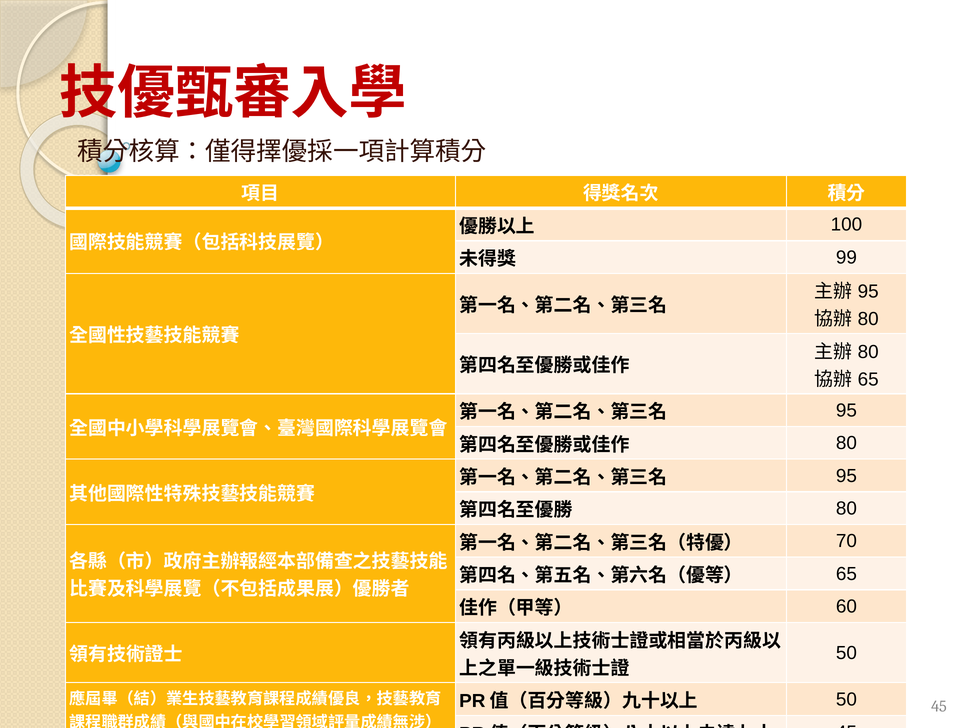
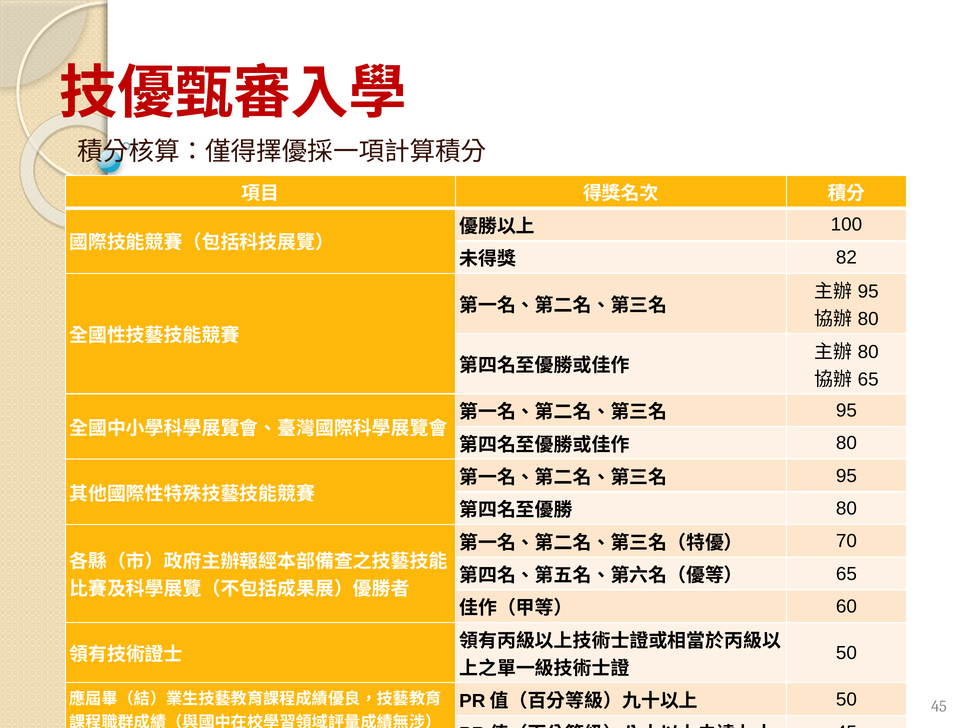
99: 99 -> 82
